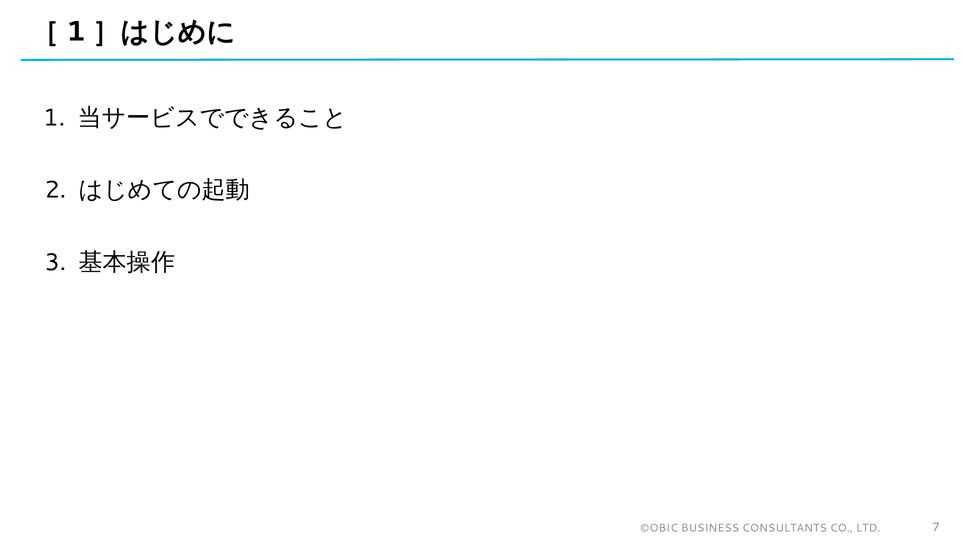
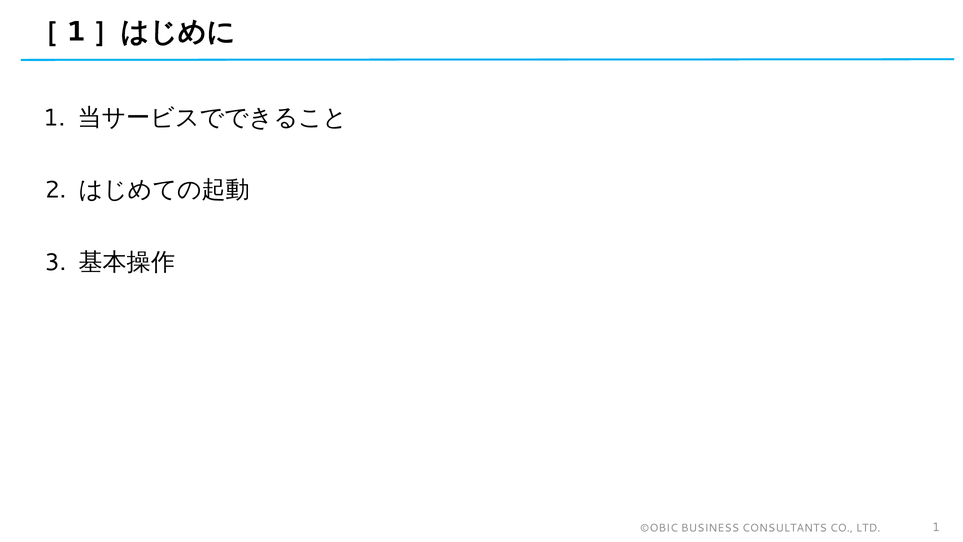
LTD 7: 7 -> 1
